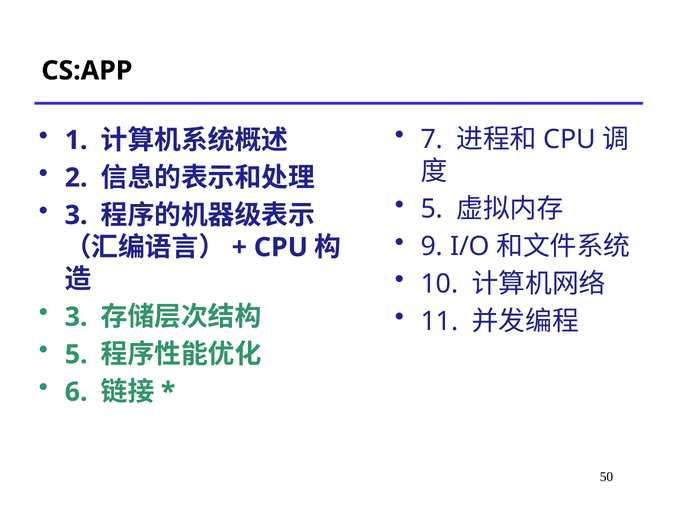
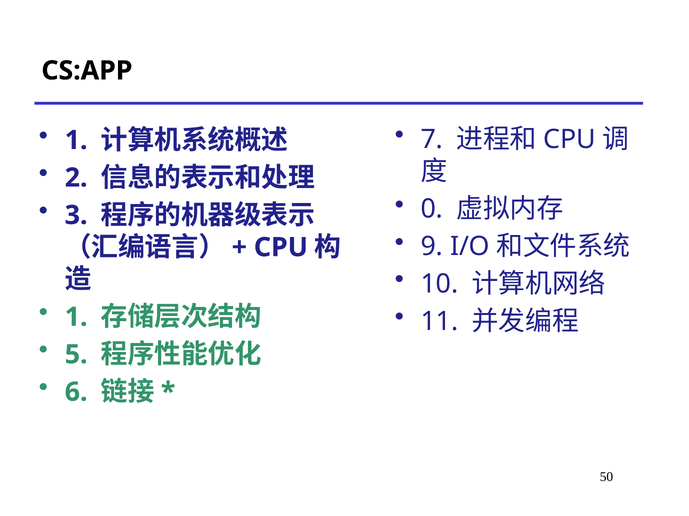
5 at (432, 209): 5 -> 0
3 at (76, 317): 3 -> 1
